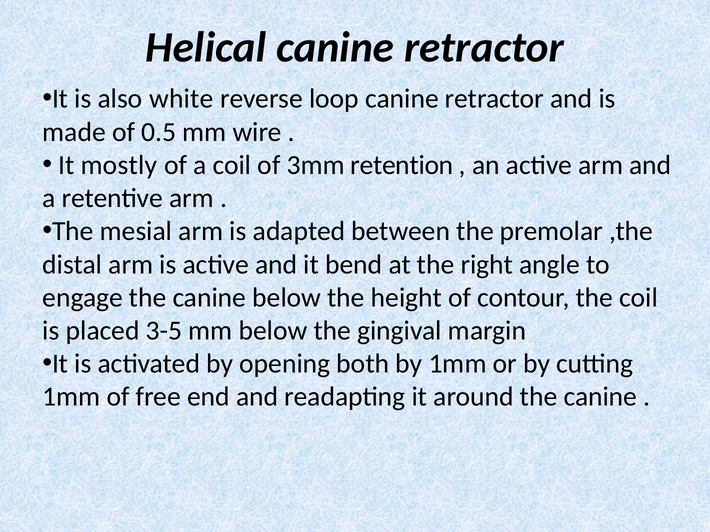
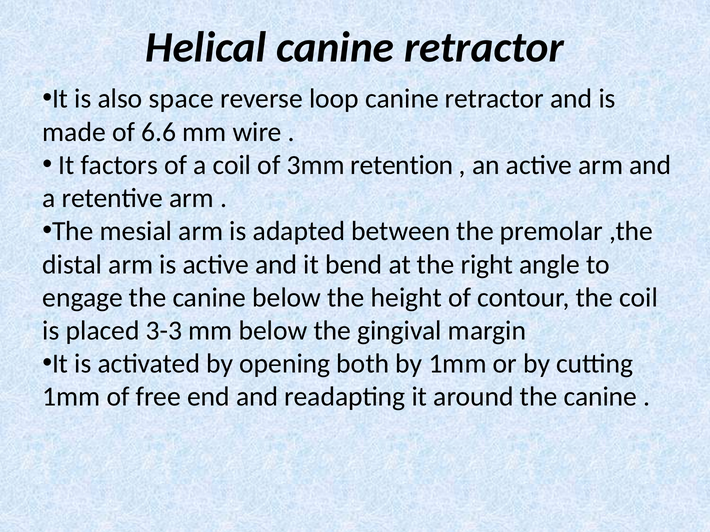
white: white -> space
0.5: 0.5 -> 6.6
mostly: mostly -> factors
3-5: 3-5 -> 3-3
